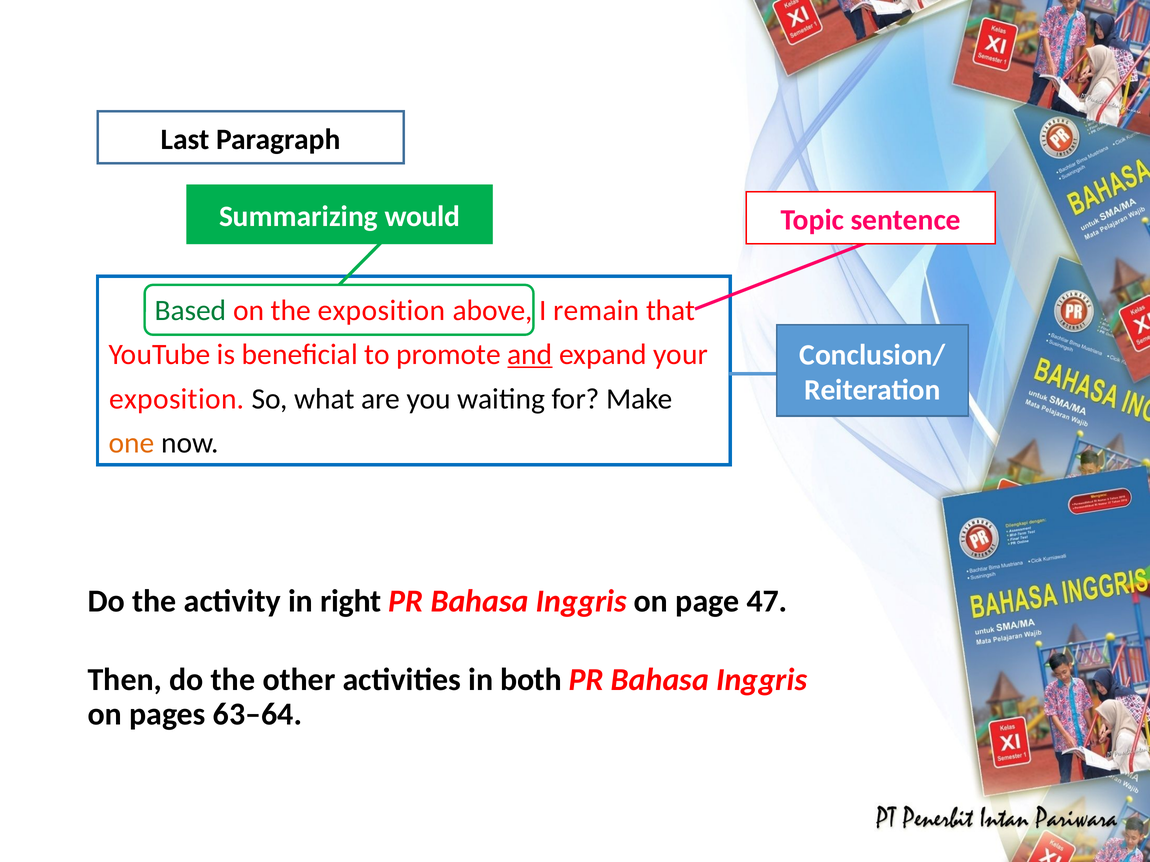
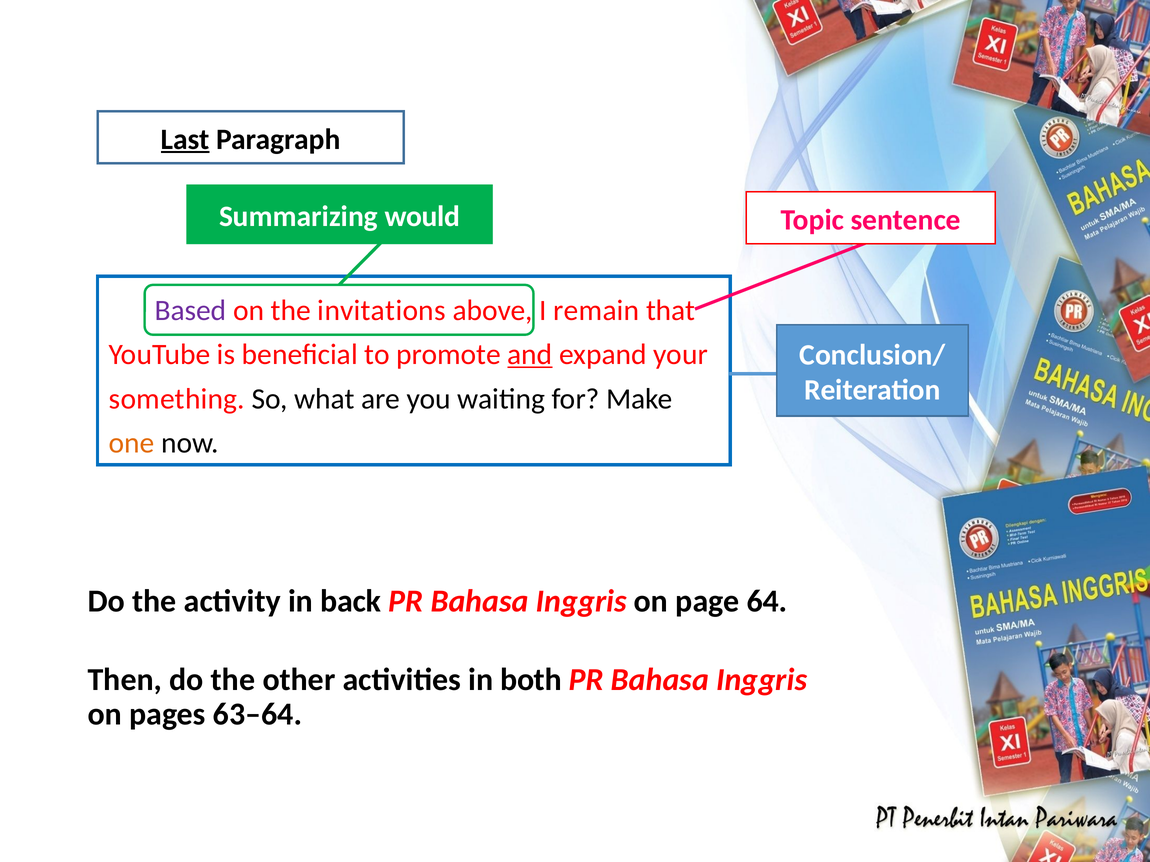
Last underline: none -> present
Based colour: green -> purple
the exposition: exposition -> invitations
exposition at (177, 399): exposition -> something
right: right -> back
47: 47 -> 64
